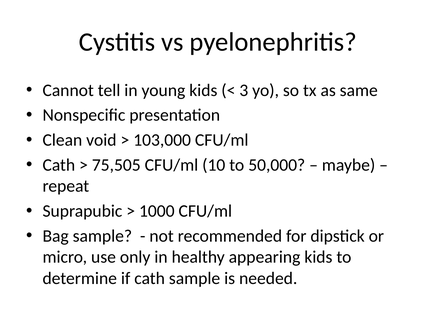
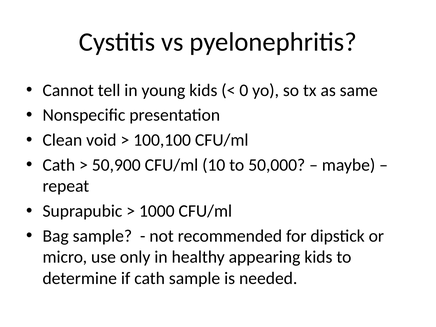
3: 3 -> 0
103,000: 103,000 -> 100,100
75,505: 75,505 -> 50,900
